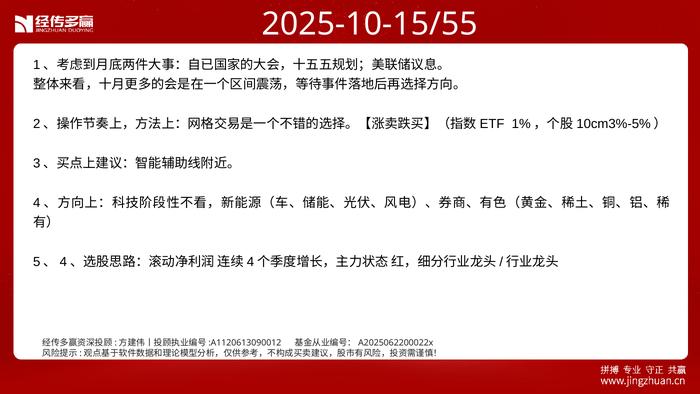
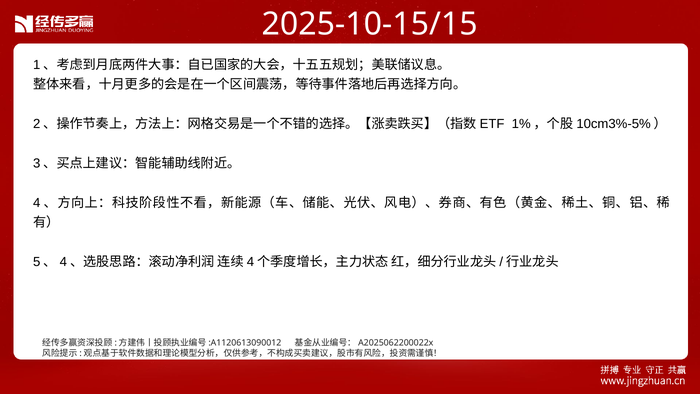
2025-10-15/55: 2025-10-15/55 -> 2025-10-15/15
